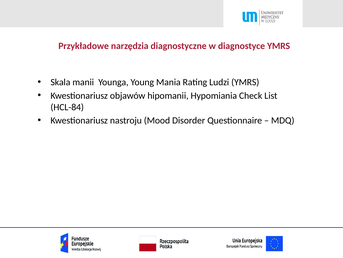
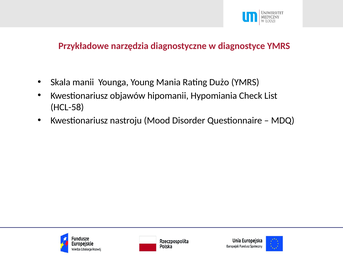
Ludzi: Ludzi -> Dużo
HCL-84: HCL-84 -> HCL-58
